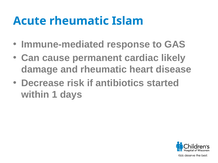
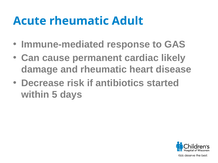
Islam: Islam -> Adult
1: 1 -> 5
